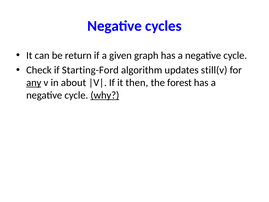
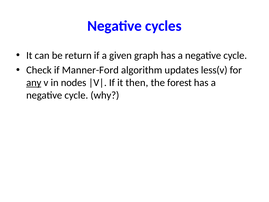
Starting-Ford: Starting-Ford -> Manner-Ford
still(v: still(v -> less(v
about: about -> nodes
why underline: present -> none
